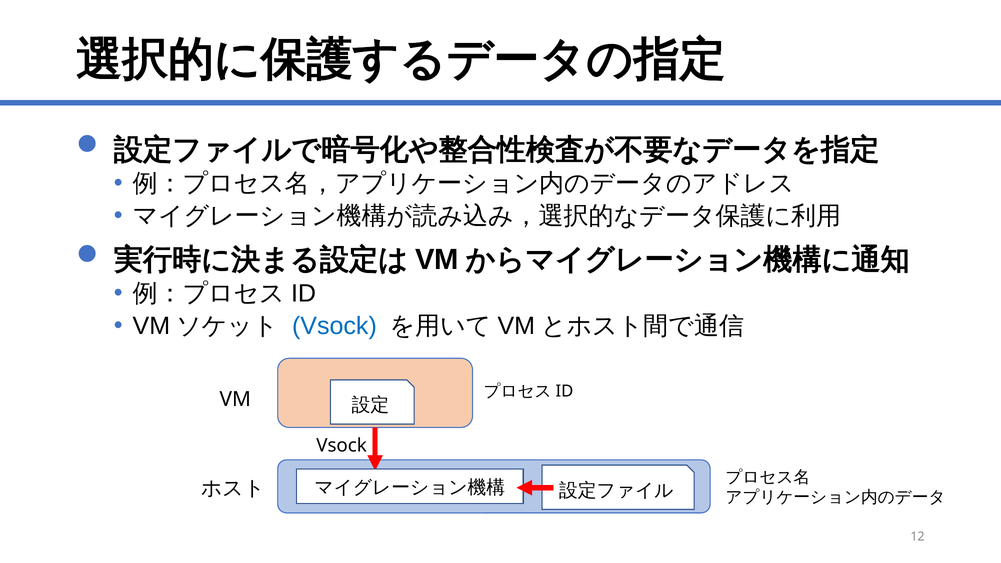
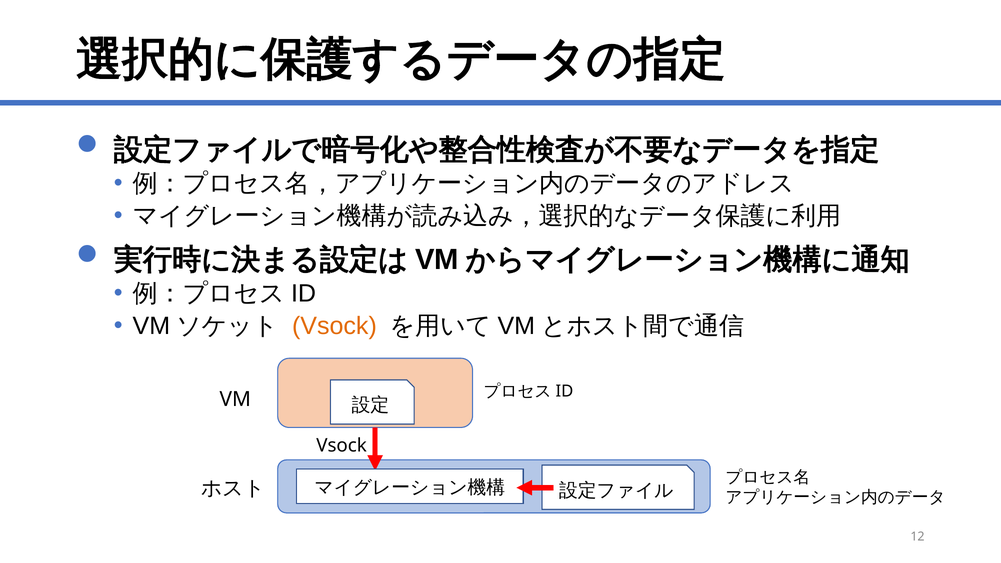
Vsock at (334, 326) colour: blue -> orange
